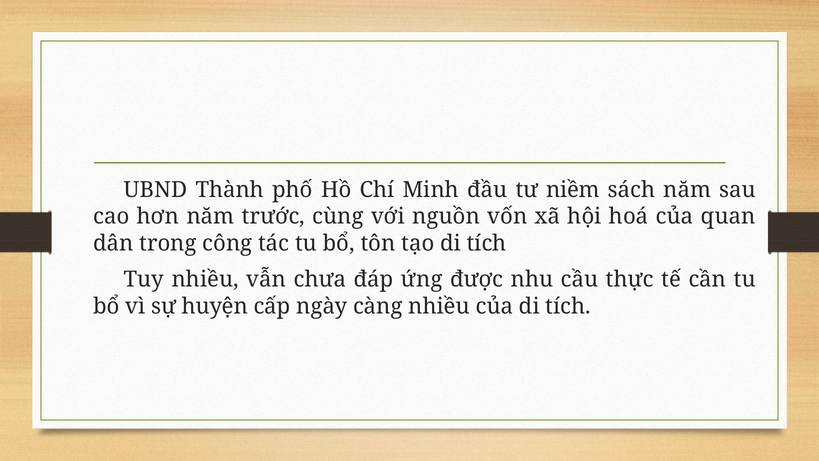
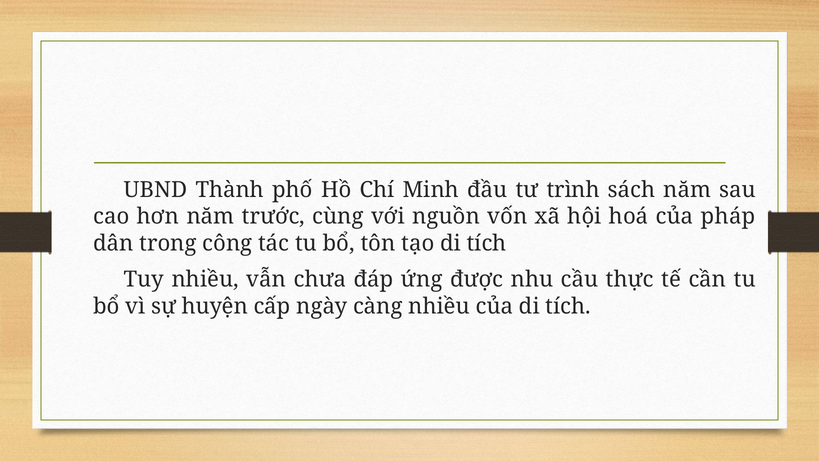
niềm: niềm -> trình
quan: quan -> pháp
